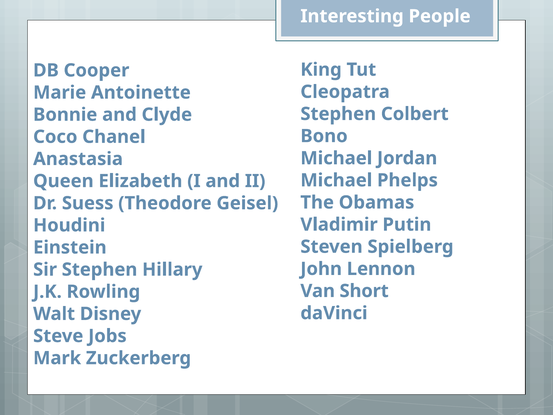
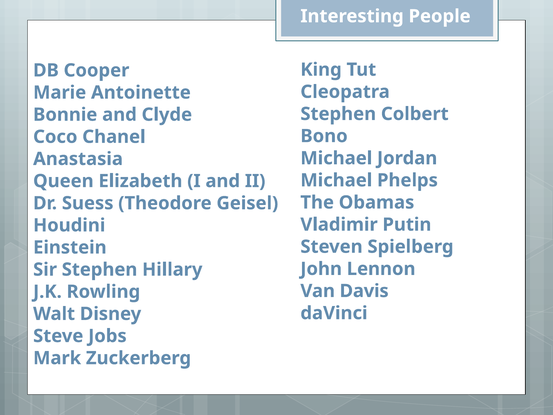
Short: Short -> Davis
